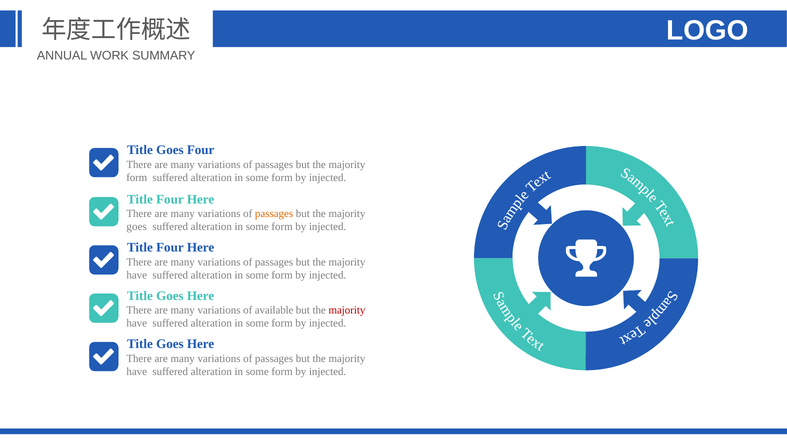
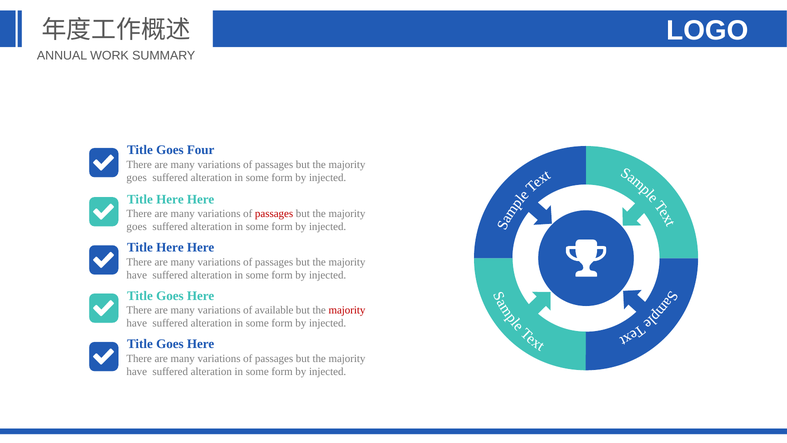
form at (137, 178): form -> goes
Four at (170, 199): Four -> Here
passages at (274, 214) colour: orange -> red
Four at (170, 247): Four -> Here
